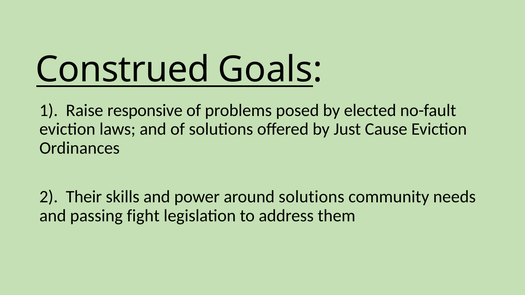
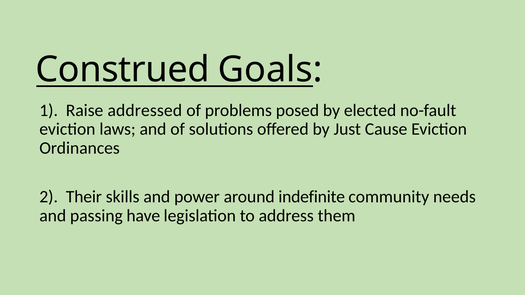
responsive: responsive -> addressed
around solutions: solutions -> indefinite
fight: fight -> have
